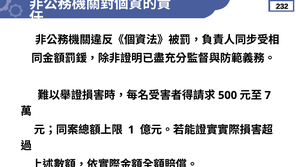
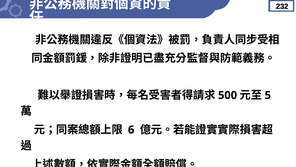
7: 7 -> 5
1: 1 -> 6
